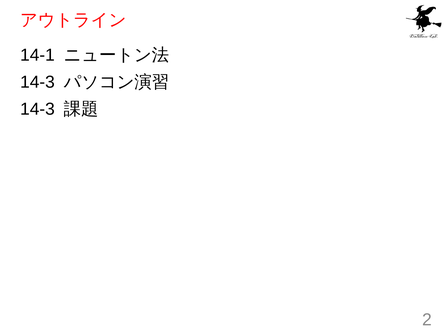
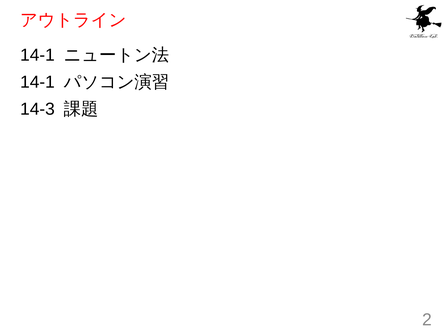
14-3 at (37, 82): 14-3 -> 14-1
